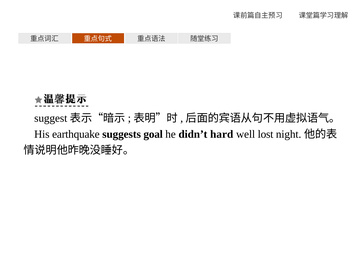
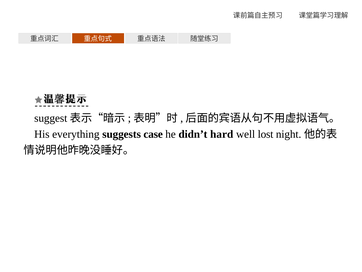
earthquake: earthquake -> everything
goal: goal -> case
